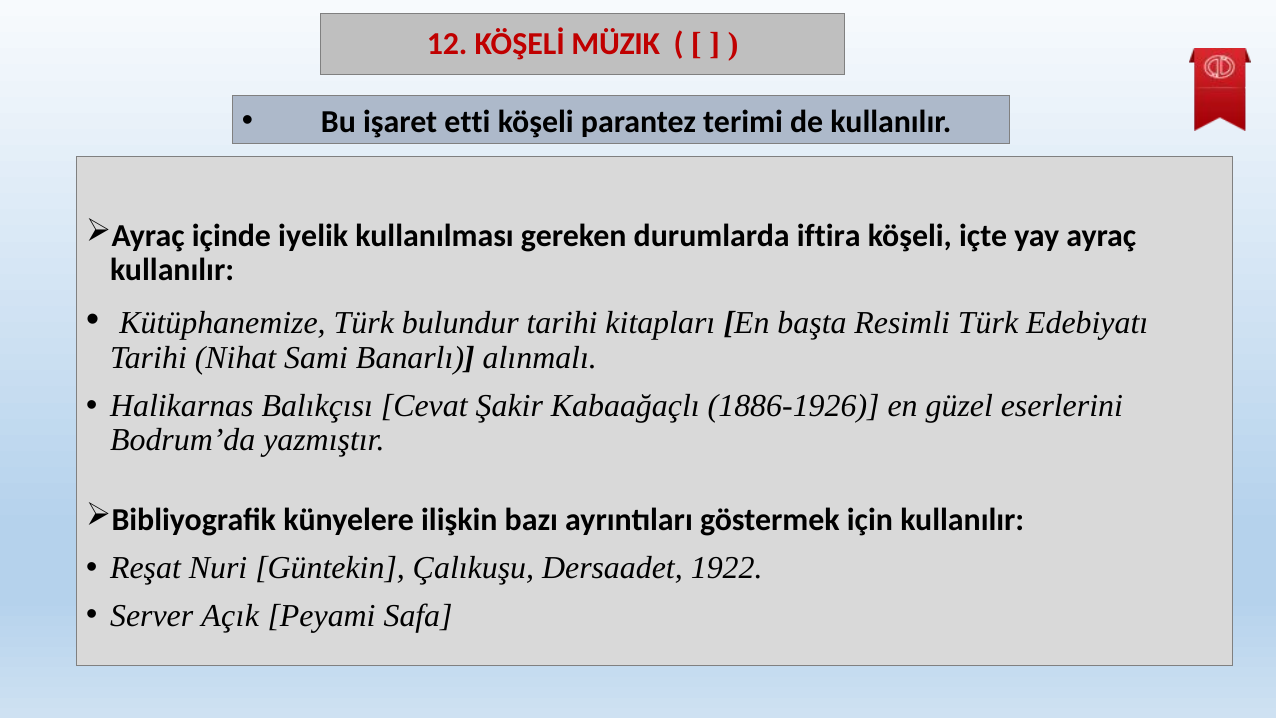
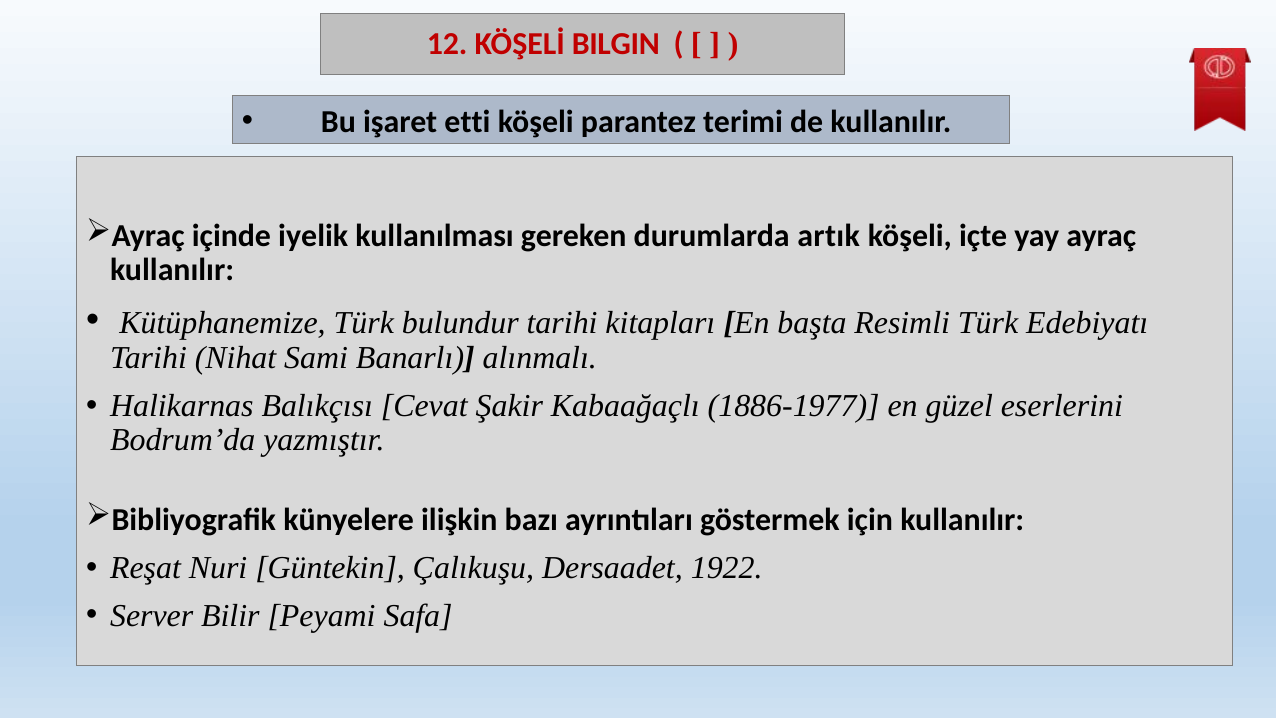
MÜZIK: MÜZIK -> BILGIN
iftira: iftira -> artık
1886-1926: 1886-1926 -> 1886-1977
Açık: Açık -> Bilir
